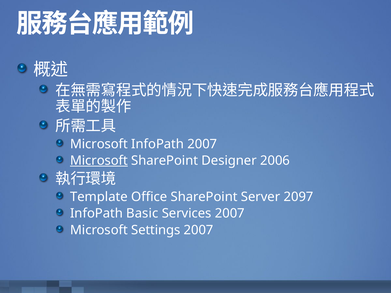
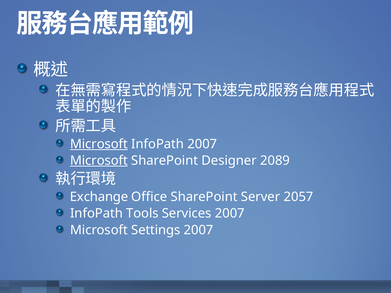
Microsoft at (99, 144) underline: none -> present
2006: 2006 -> 2089
Template: Template -> Exchange
2097: 2097 -> 2057
Basic: Basic -> Tools
